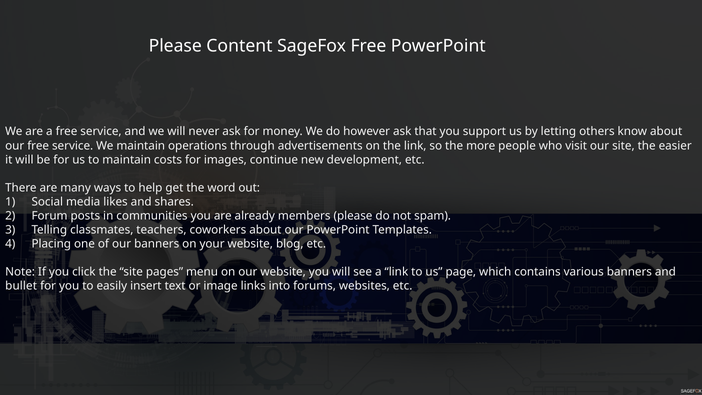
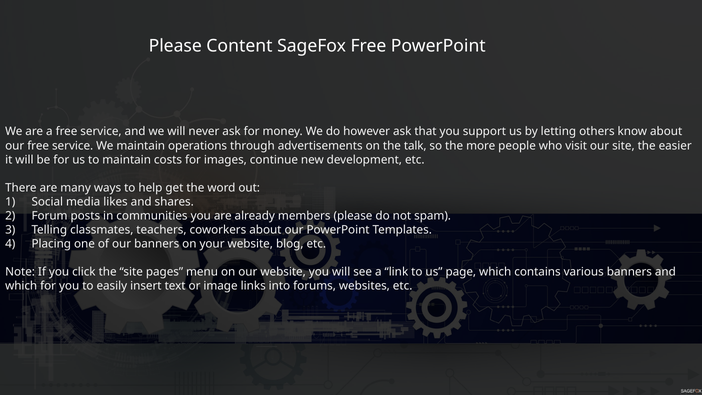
the link: link -> talk
bullet at (21, 286): bullet -> which
